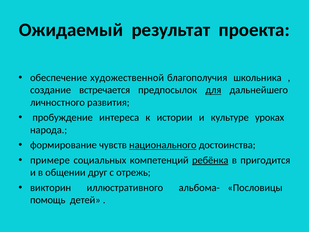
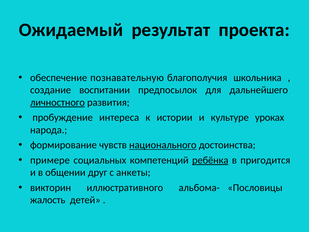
художественной: художественной -> познавательную
встречается: встречается -> воспитании
для underline: present -> none
личностного underline: none -> present
отрежь: отрежь -> анкеты
помощь: помощь -> жалость
